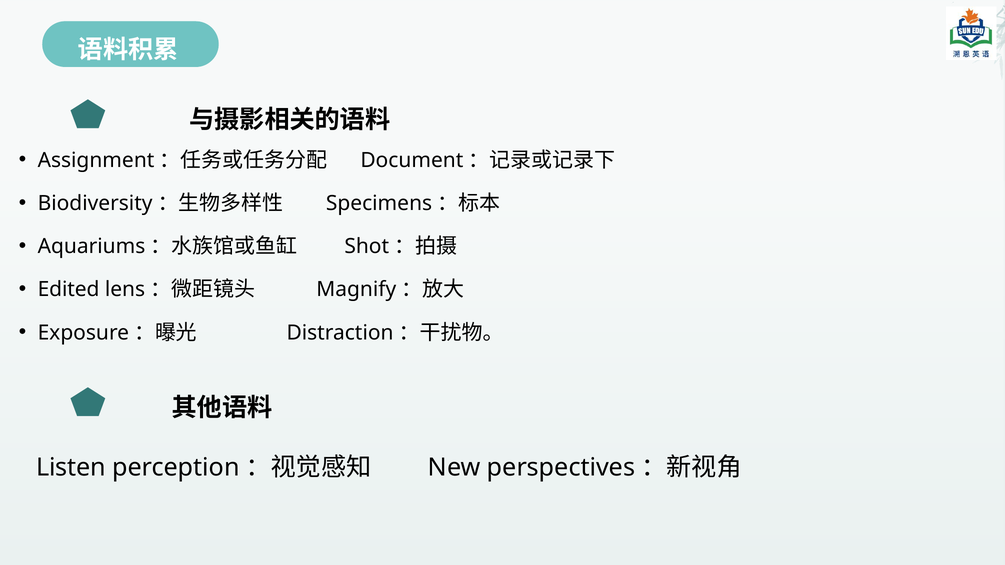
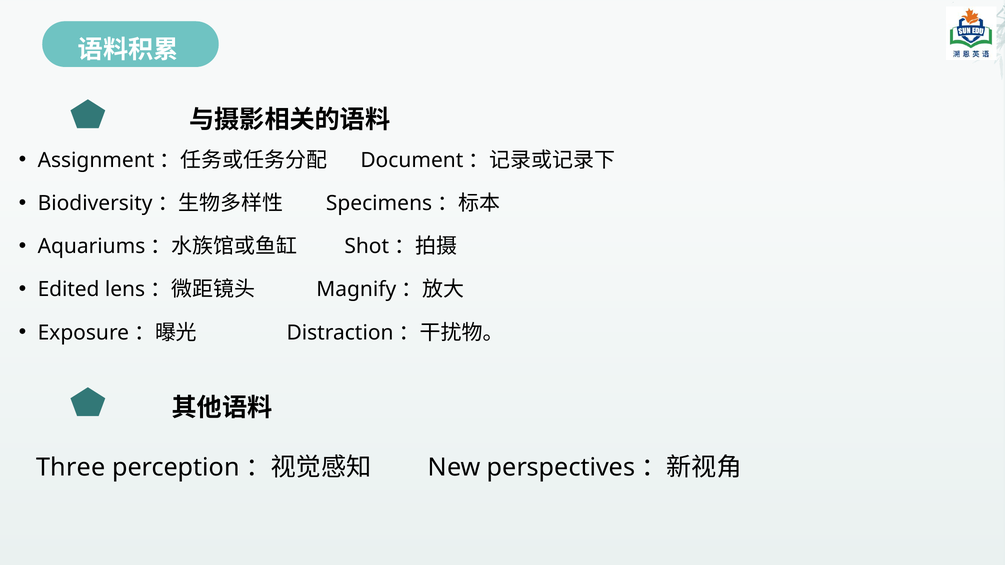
Listen: Listen -> Three
